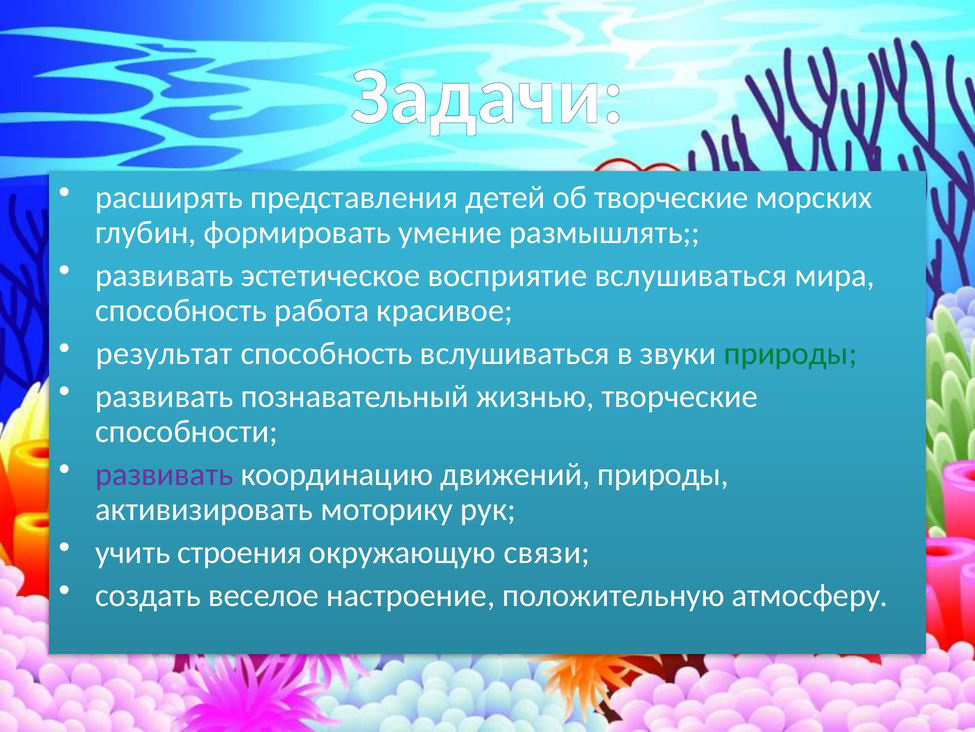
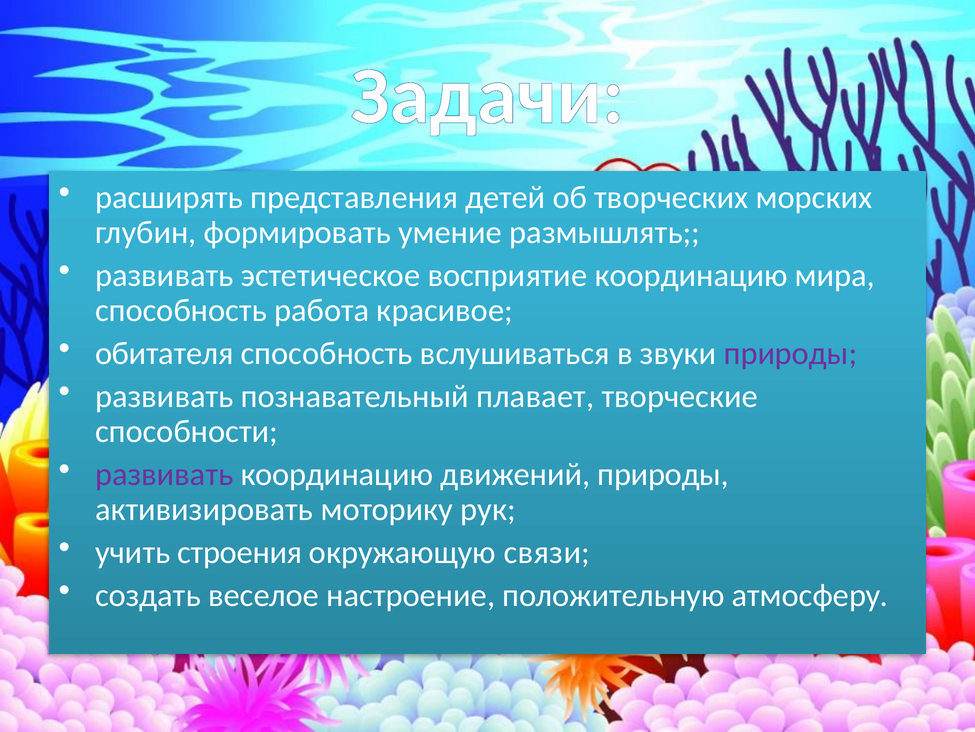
об творческие: творческие -> творческих
восприятие вслушиваться: вслушиваться -> координацию
результат: результат -> обитателя
природы at (790, 353) colour: green -> purple
жизнью: жизнью -> плавает
